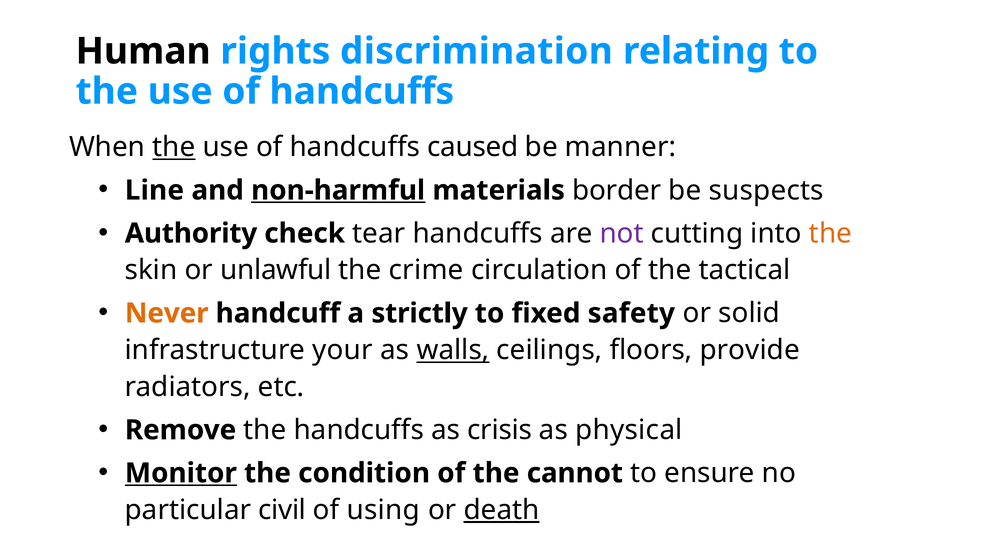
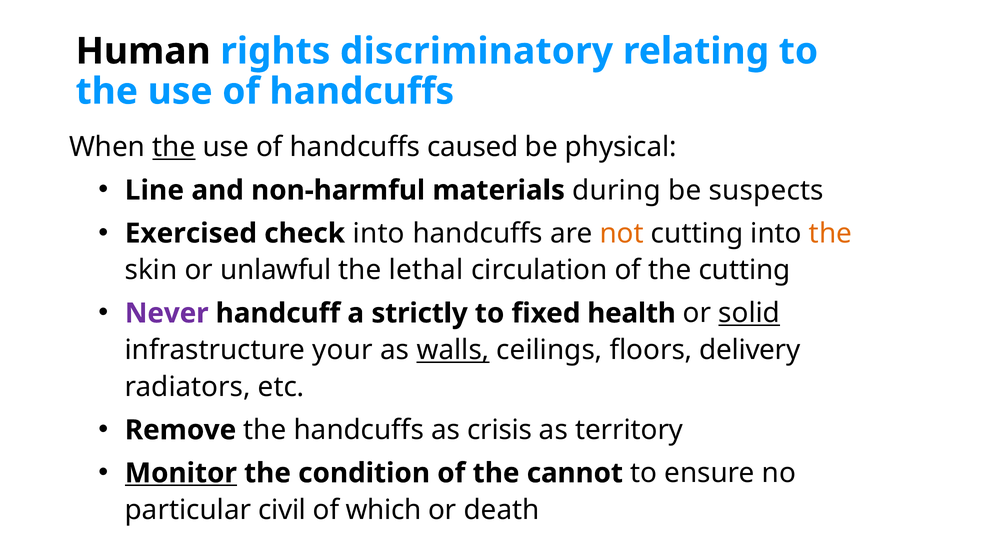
discrimination: discrimination -> discriminatory
manner: manner -> physical
non-harmful underline: present -> none
border: border -> during
Authority: Authority -> Exercised
check tear: tear -> into
not colour: purple -> orange
crime: crime -> lethal
the tactical: tactical -> cutting
Never colour: orange -> purple
safety: safety -> health
solid underline: none -> present
provide: provide -> delivery
physical: physical -> territory
using: using -> which
death underline: present -> none
